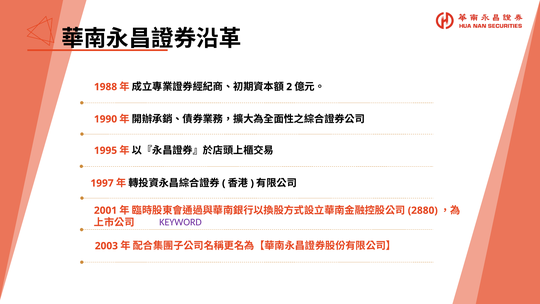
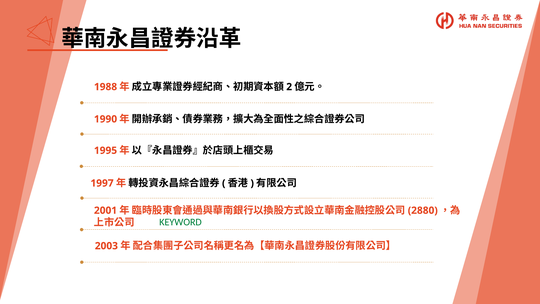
KEYWORD colour: purple -> green
